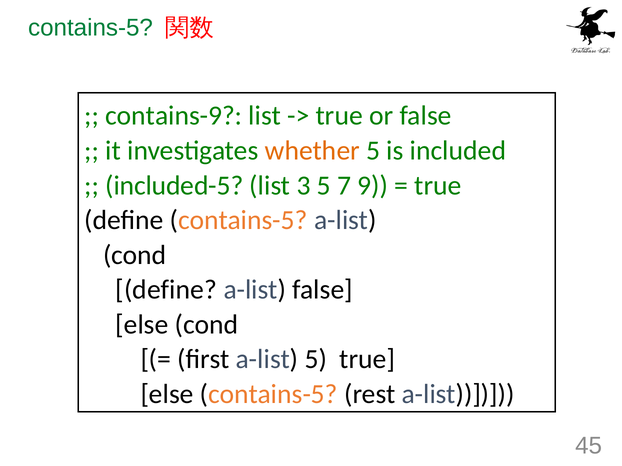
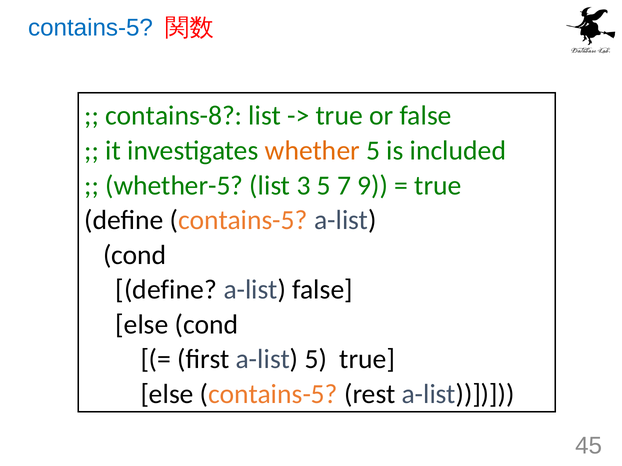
contains-5 at (91, 28) colour: green -> blue
contains-9: contains-9 -> contains-8
included-5: included-5 -> whether-5
